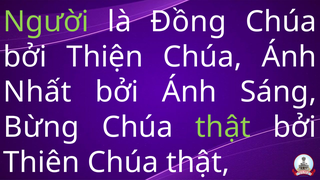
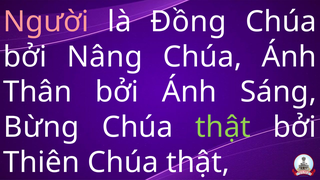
Người colour: light green -> pink
Thiện: Thiện -> Nâng
Nhất: Nhất -> Thân
